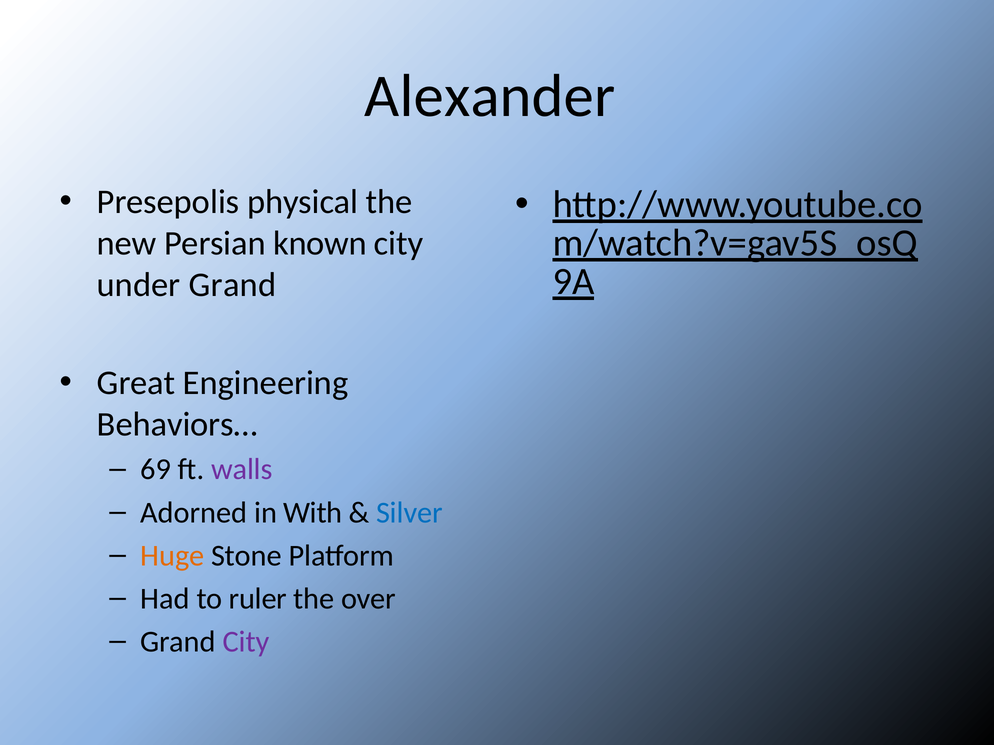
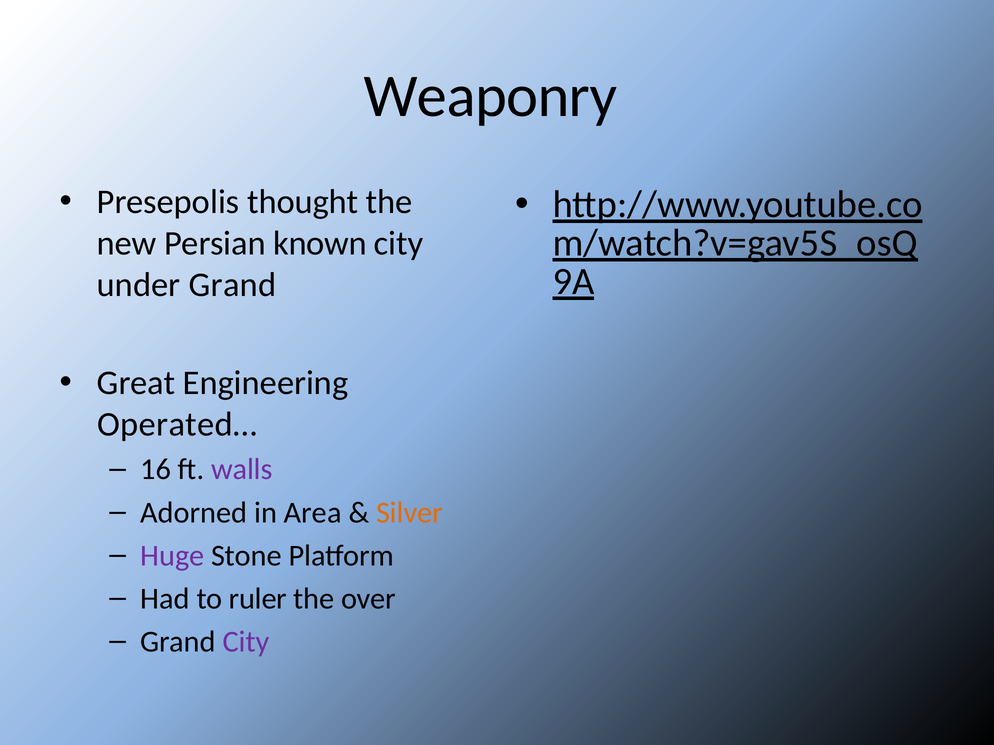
Alexander: Alexander -> Weaponry
physical: physical -> thought
Behaviors…: Behaviors… -> Operated…
69: 69 -> 16
With: With -> Area
Silver colour: blue -> orange
Huge colour: orange -> purple
